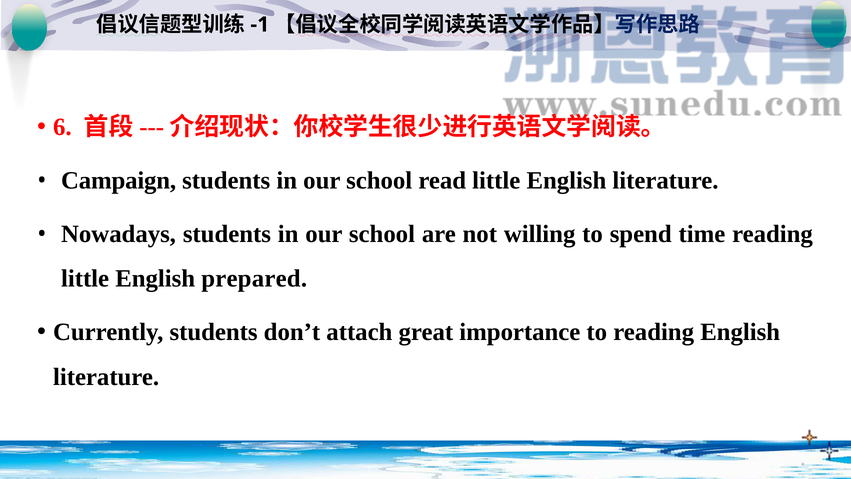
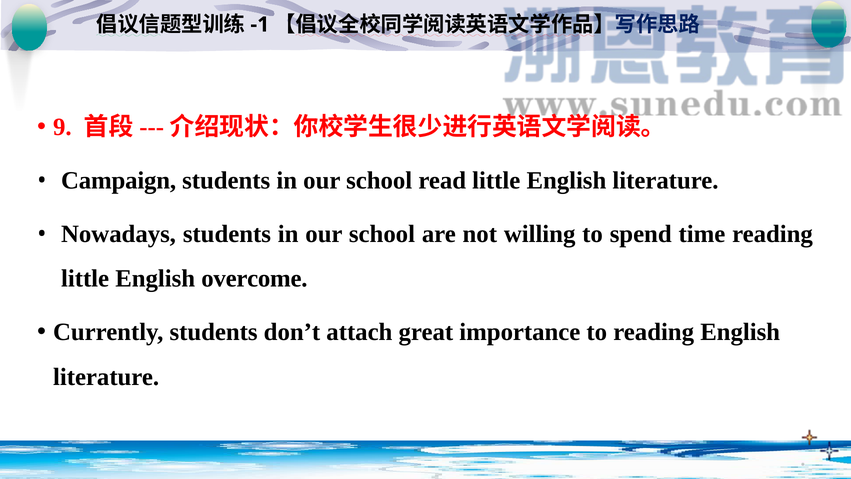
6: 6 -> 9
prepared: prepared -> overcome
